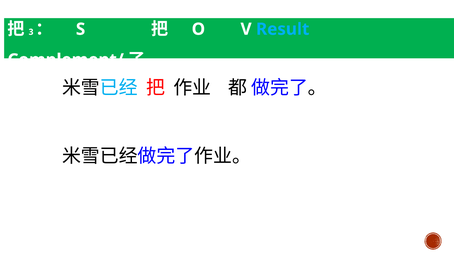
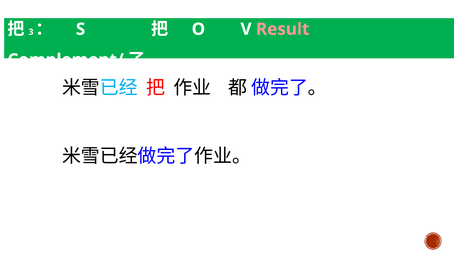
Result colour: light blue -> pink
